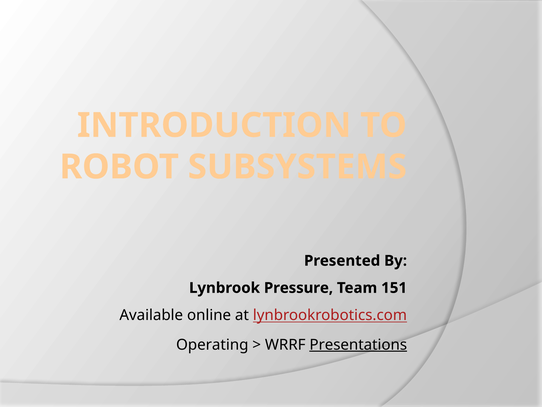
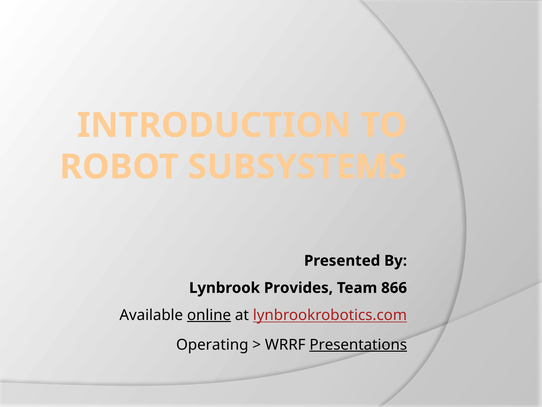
Pressure: Pressure -> Provides
151: 151 -> 866
online underline: none -> present
